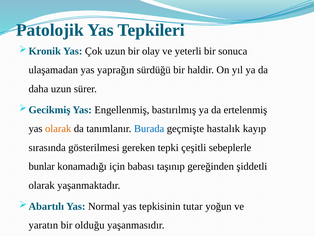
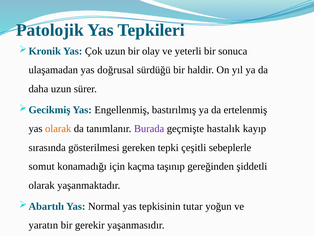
yaprağın: yaprağın -> doğrusal
Burada colour: blue -> purple
bunlar: bunlar -> somut
babası: babası -> kaçma
olduğu: olduğu -> gerekir
